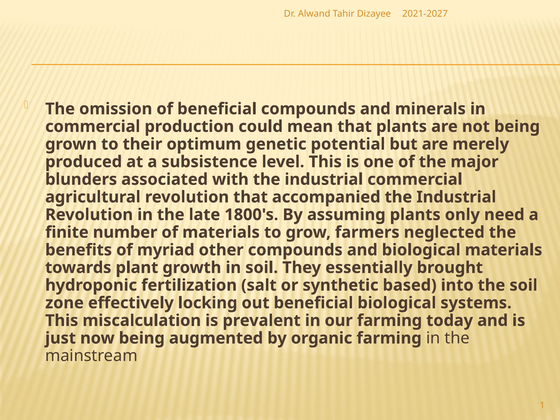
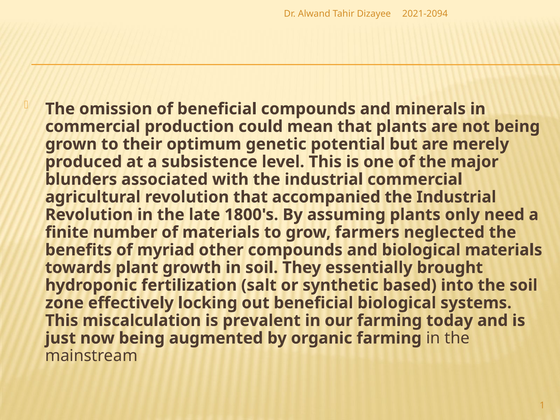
2021-2027: 2021-2027 -> 2021-2094
